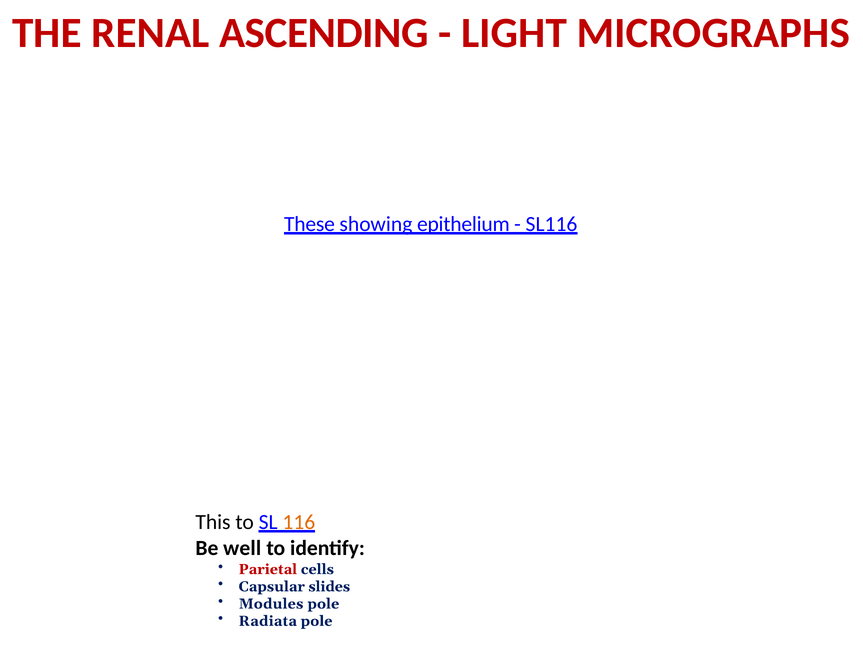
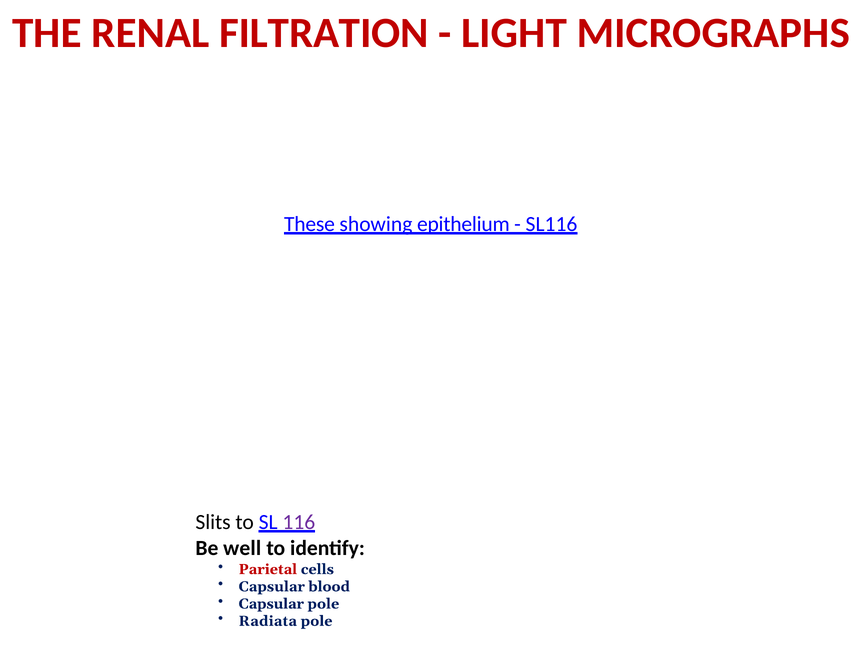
ASCENDING: ASCENDING -> FILTRATION
This: This -> Slits
116 colour: orange -> purple
slides: slides -> blood
Modules at (271, 604): Modules -> Capsular
